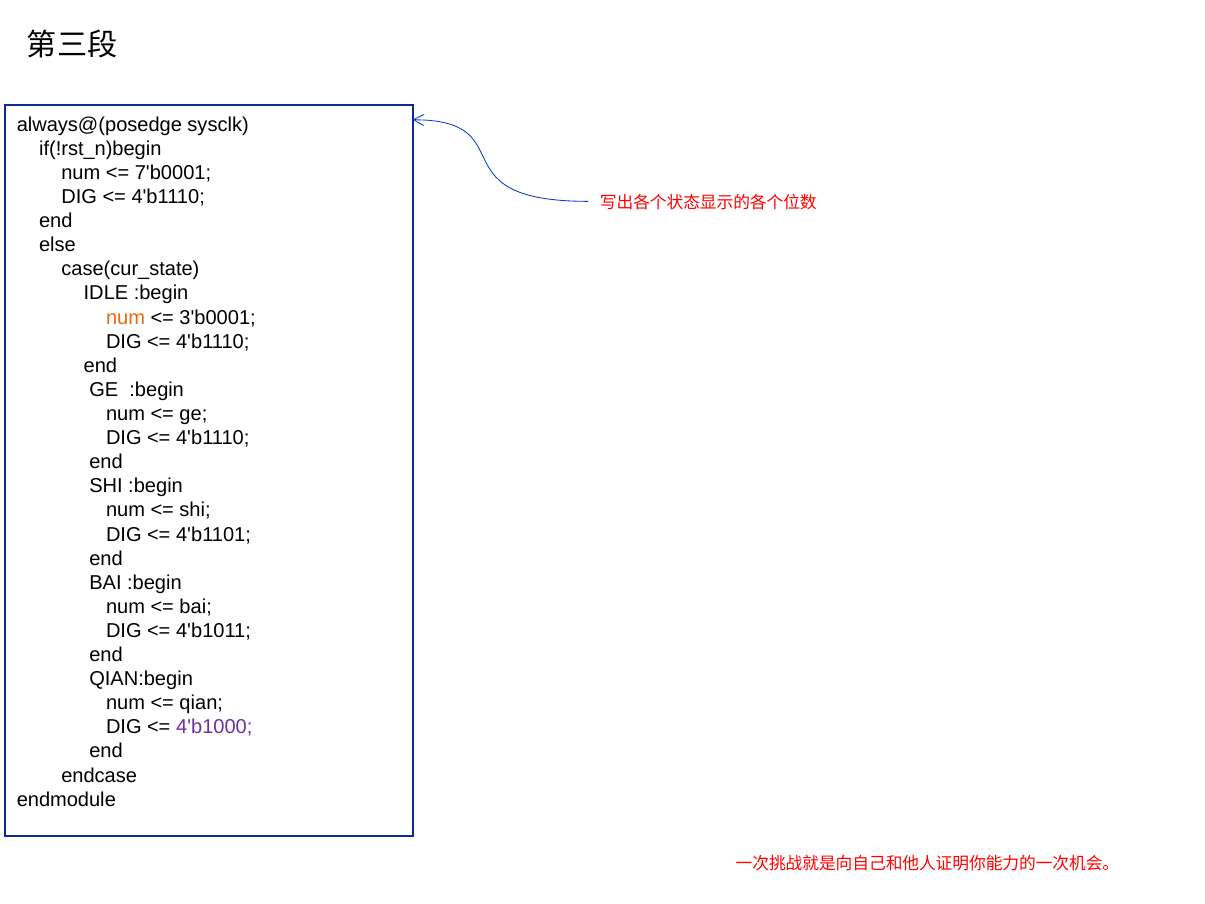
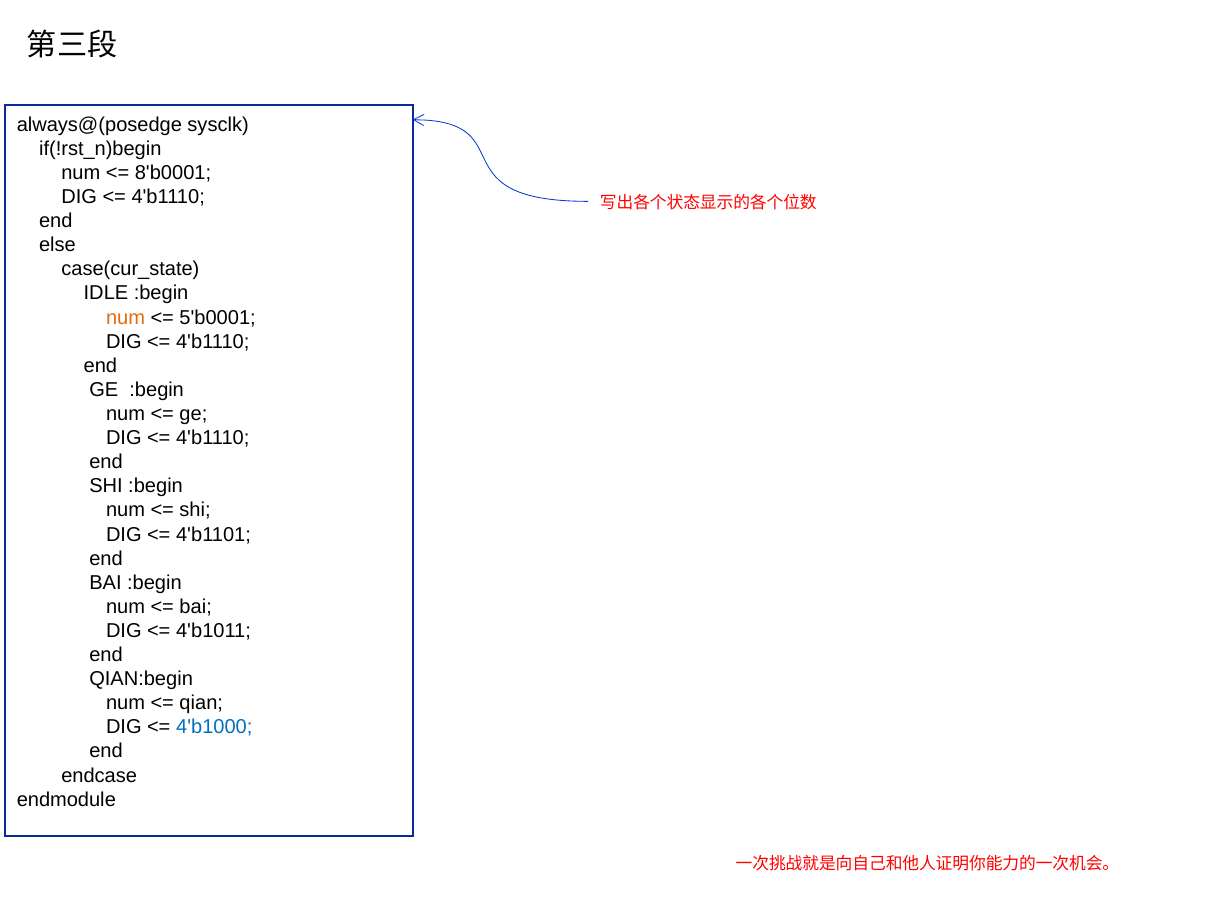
7'b0001: 7'b0001 -> 8'b0001
3'b0001: 3'b0001 -> 5'b0001
4'b1000 colour: purple -> blue
